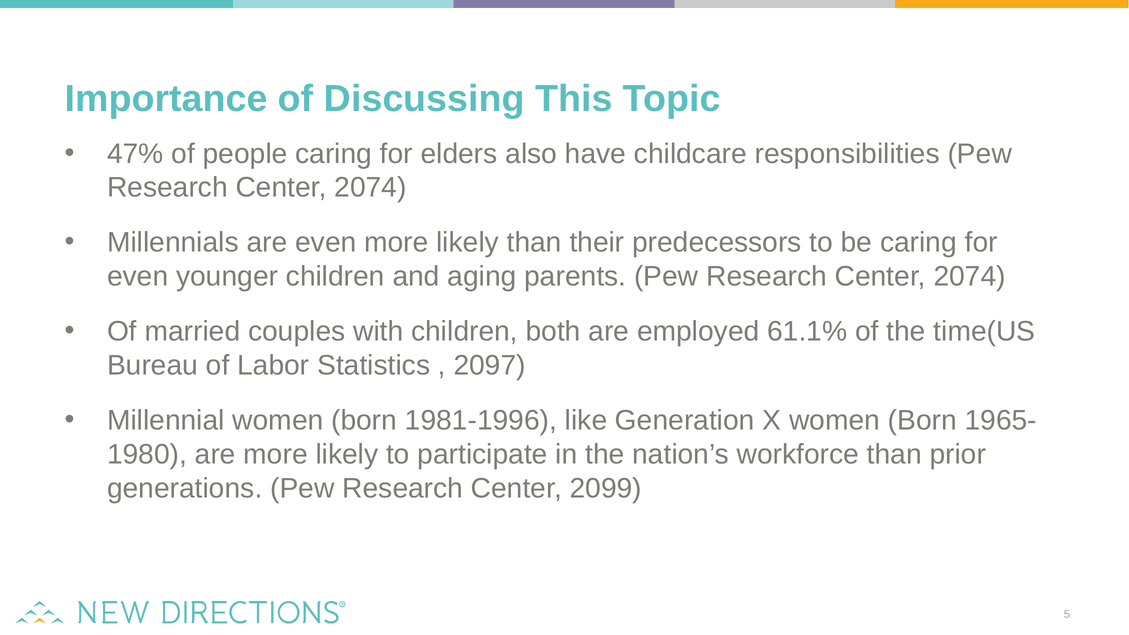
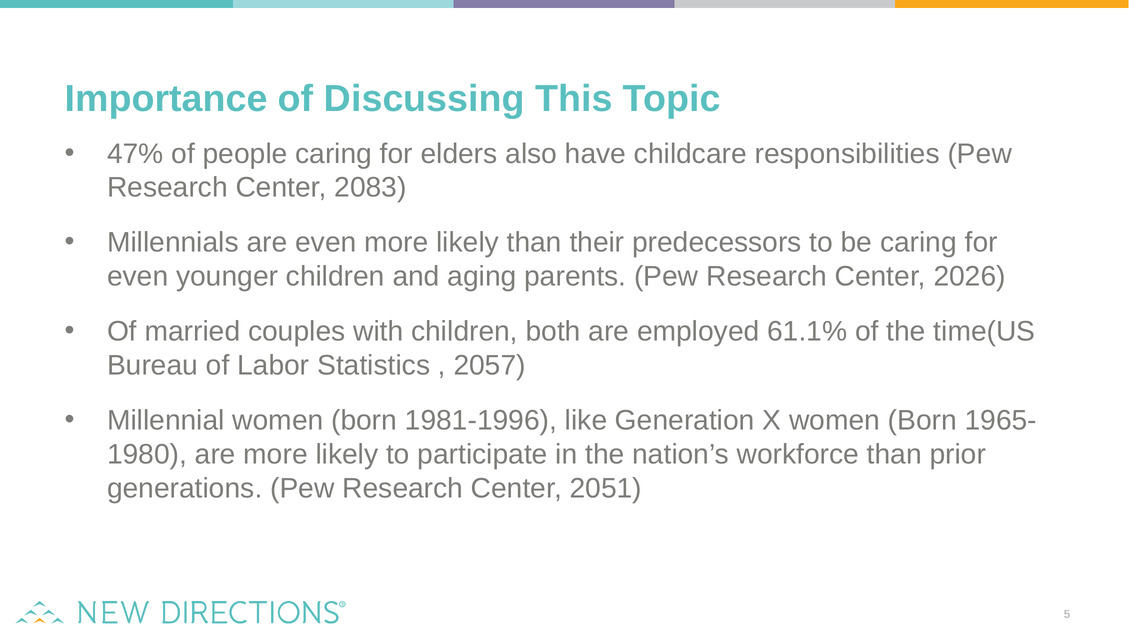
2074 at (370, 188): 2074 -> 2083
2074 at (970, 277): 2074 -> 2026
2097: 2097 -> 2057
2099: 2099 -> 2051
